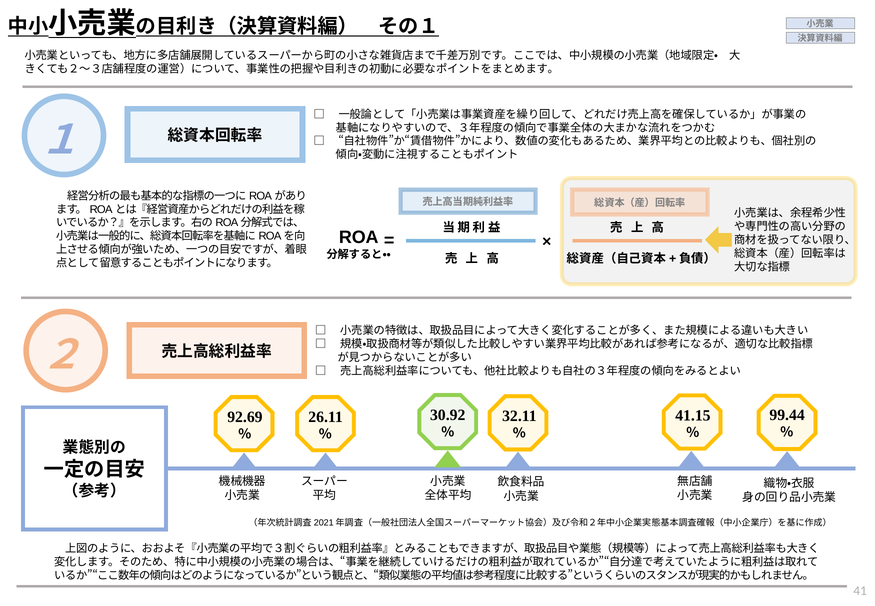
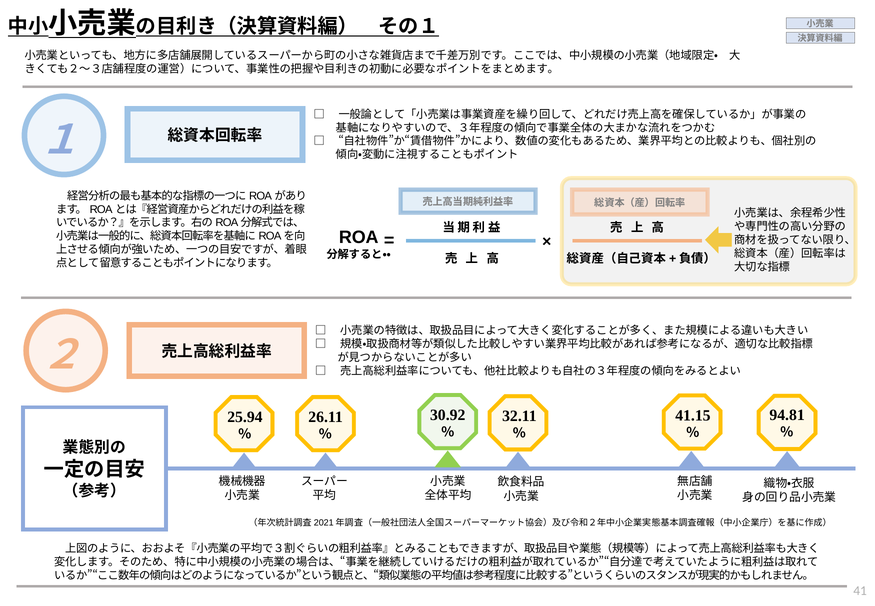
99.44: 99.44 -> 94.81
92.69: 92.69 -> 25.94
